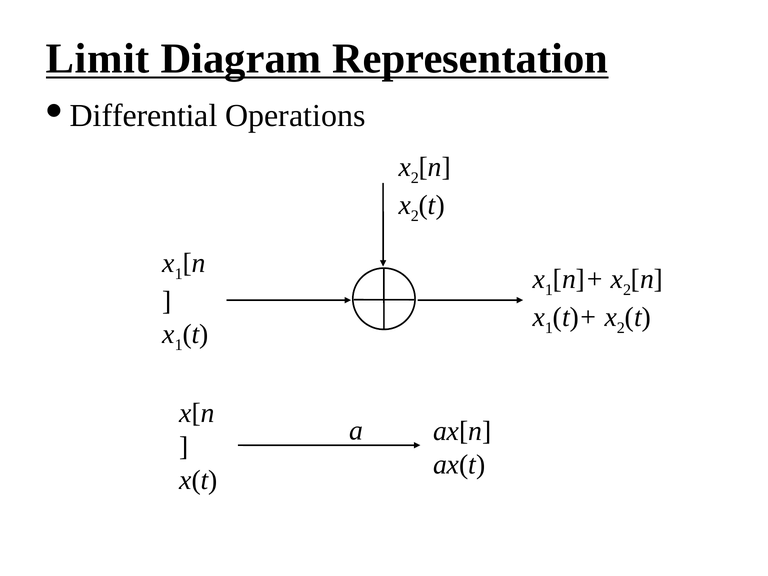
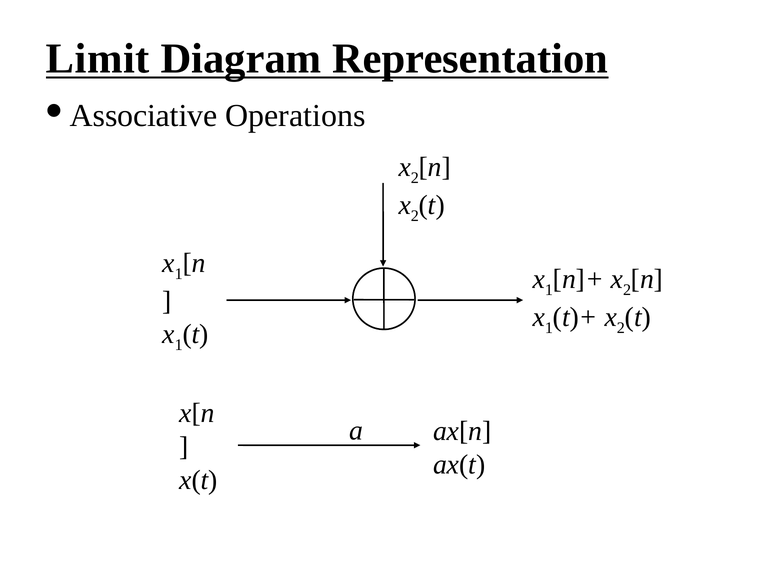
Differential: Differential -> Associative
